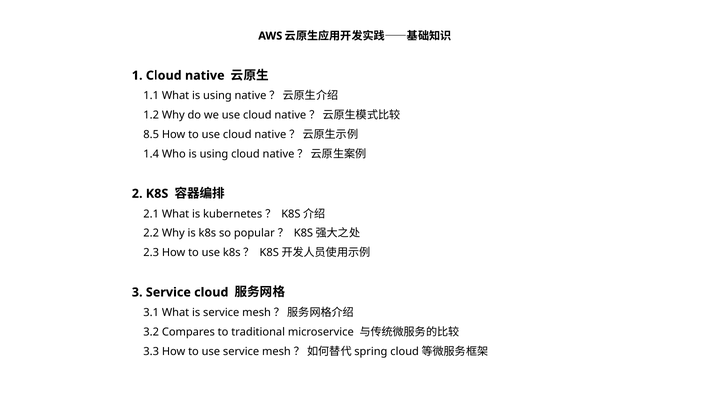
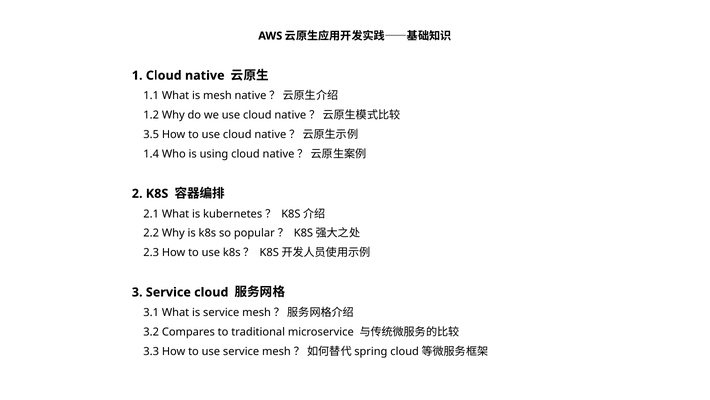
What is using: using -> mesh
8.5: 8.5 -> 3.5
